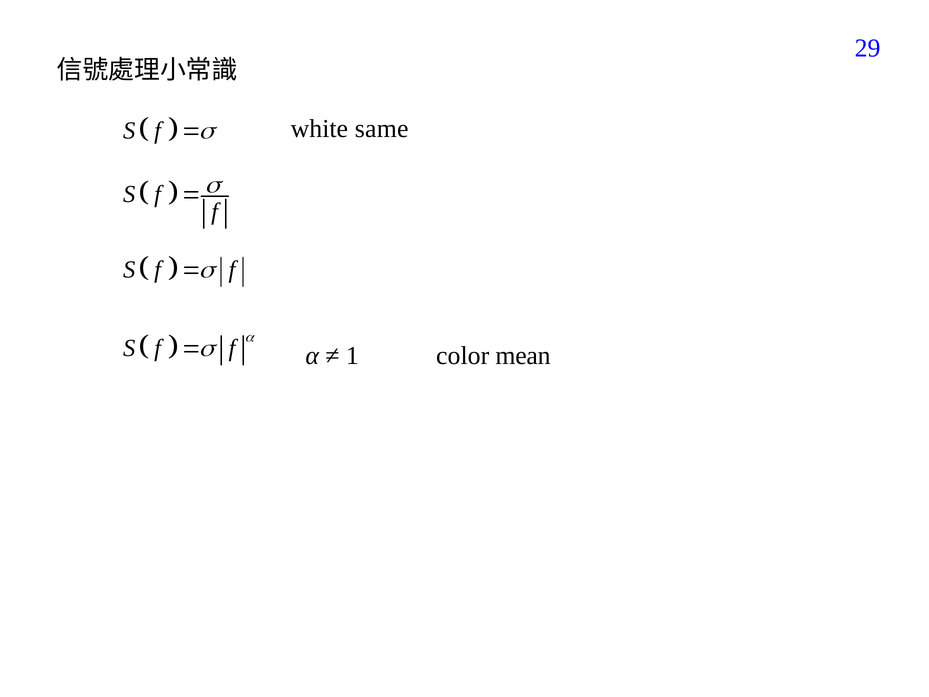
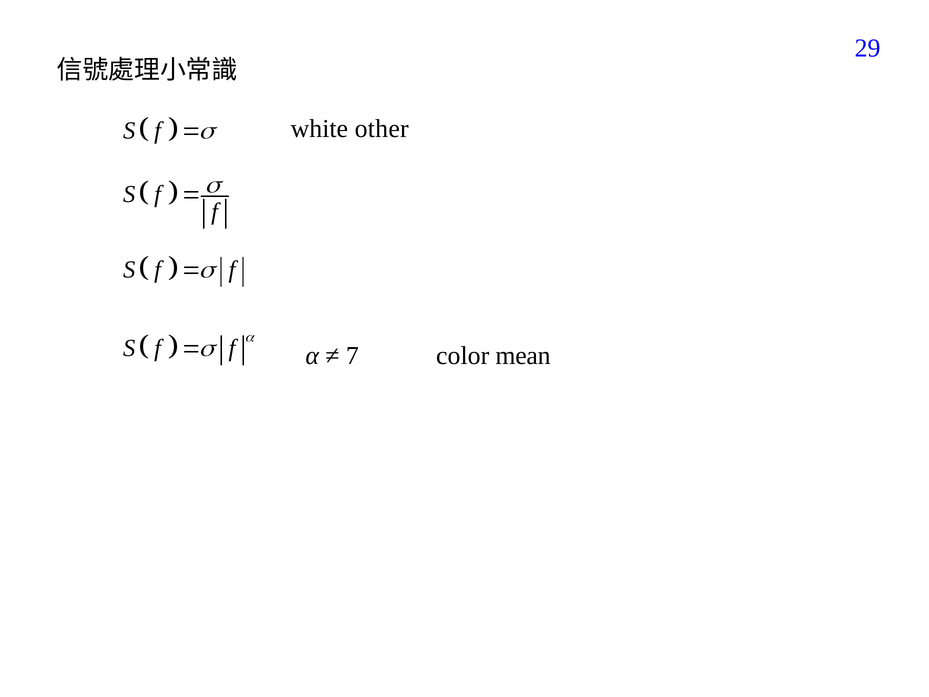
same: same -> other
1: 1 -> 7
